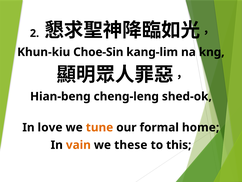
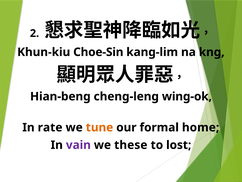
shed-ok: shed-ok -> wing-ok
love: love -> rate
vain colour: orange -> purple
this: this -> lost
